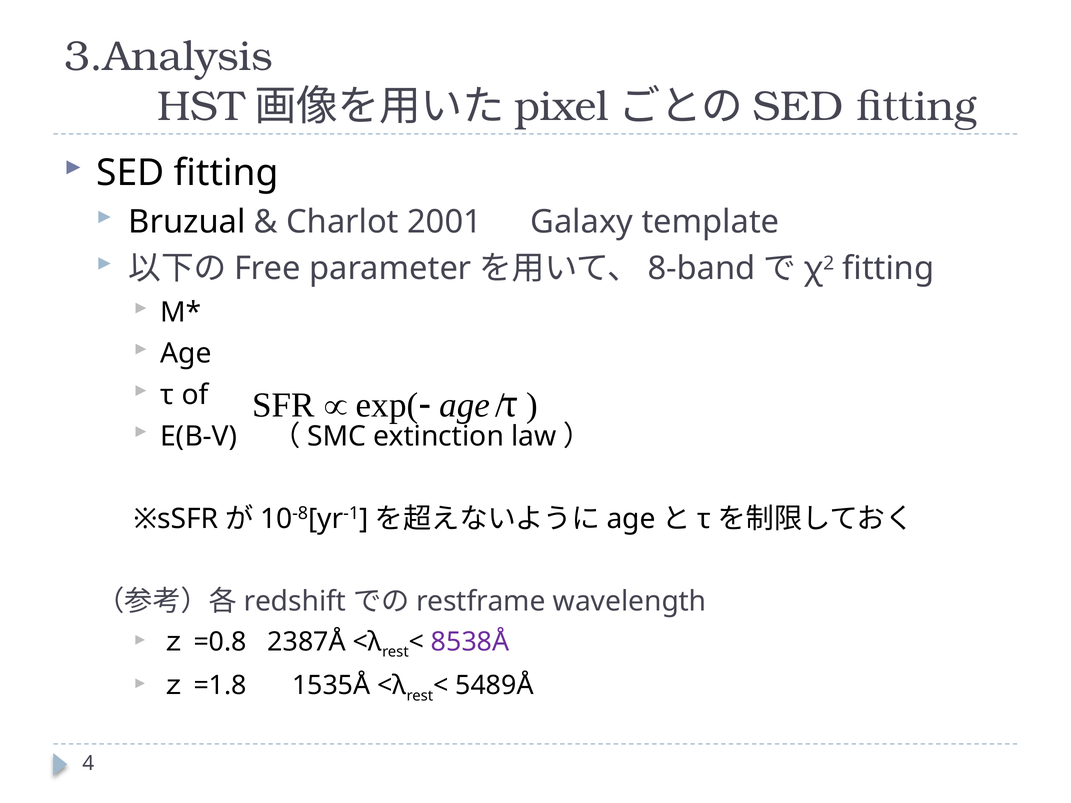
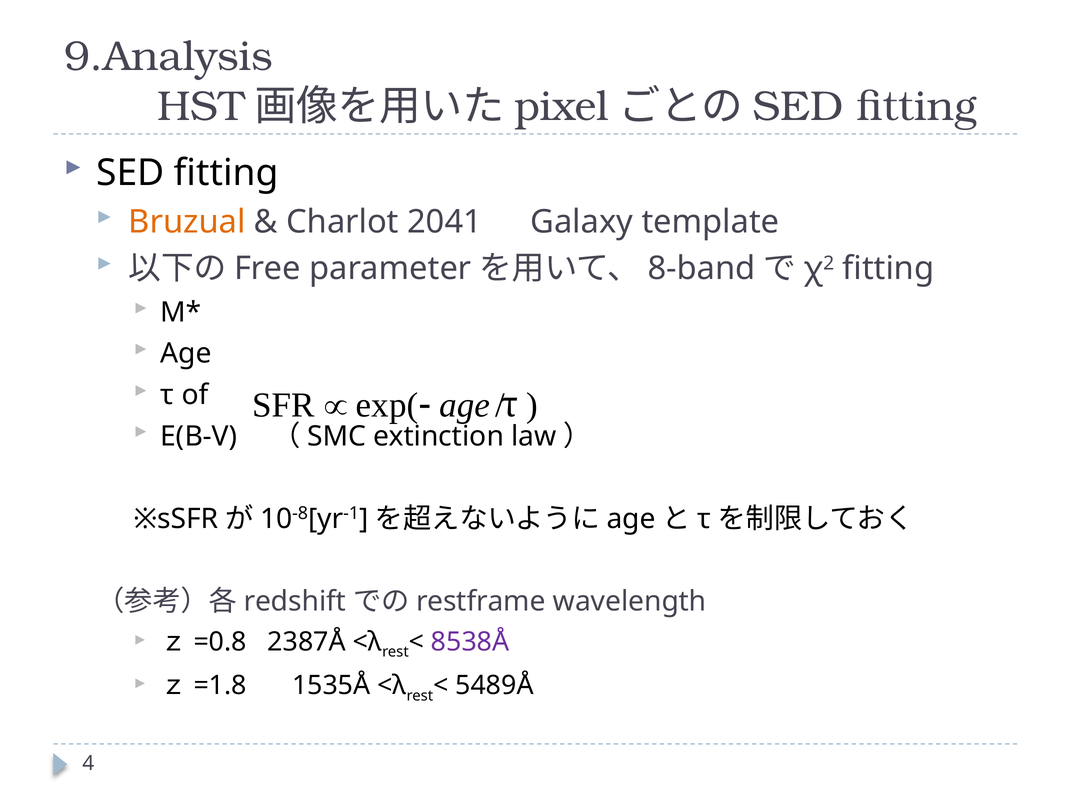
3.Analysis: 3.Analysis -> 9.Analysis
Bruzual colour: black -> orange
2001: 2001 -> 2041
